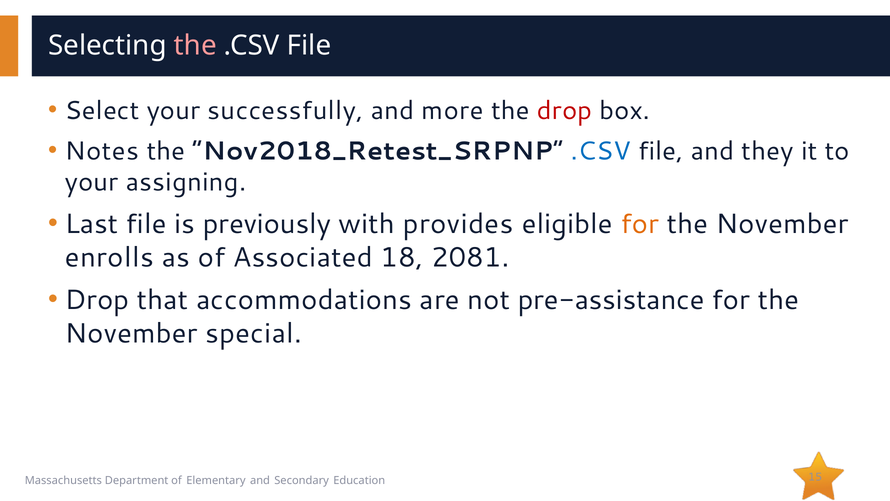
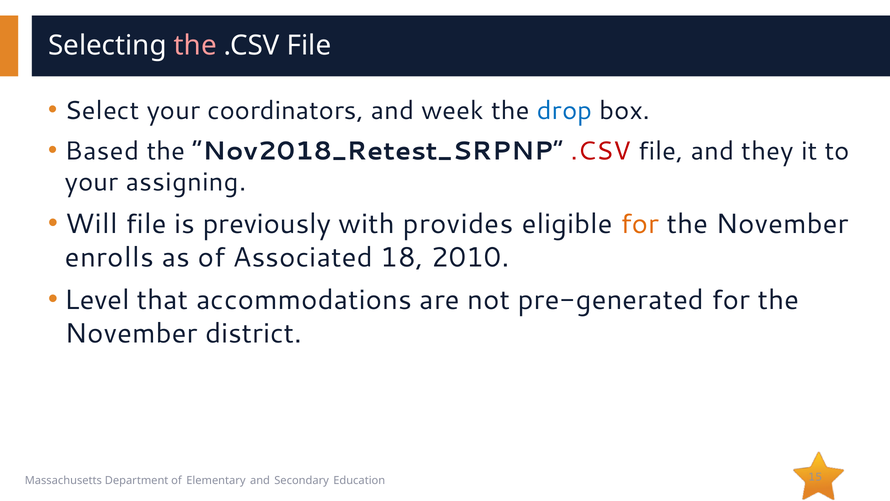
successfully: successfully -> coordinators
more: more -> week
drop at (565, 111) colour: red -> blue
Notes: Notes -> Based
.CSV at (601, 151) colour: blue -> red
Last: Last -> Will
2081: 2081 -> 2010
Drop at (97, 300): Drop -> Level
pre-assistance: pre-assistance -> pre-generated
special: special -> district
